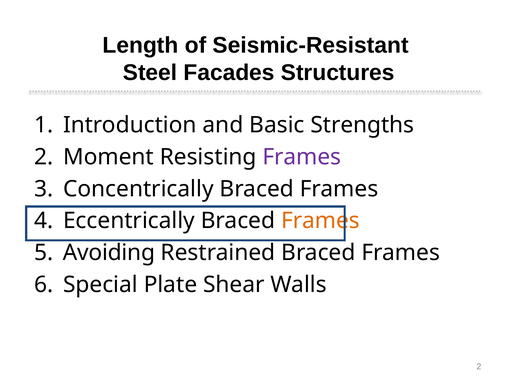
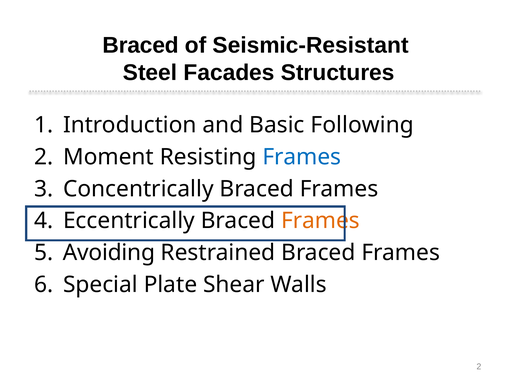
Length at (141, 45): Length -> Braced
Strengths: Strengths -> Following
Frames at (302, 157) colour: purple -> blue
